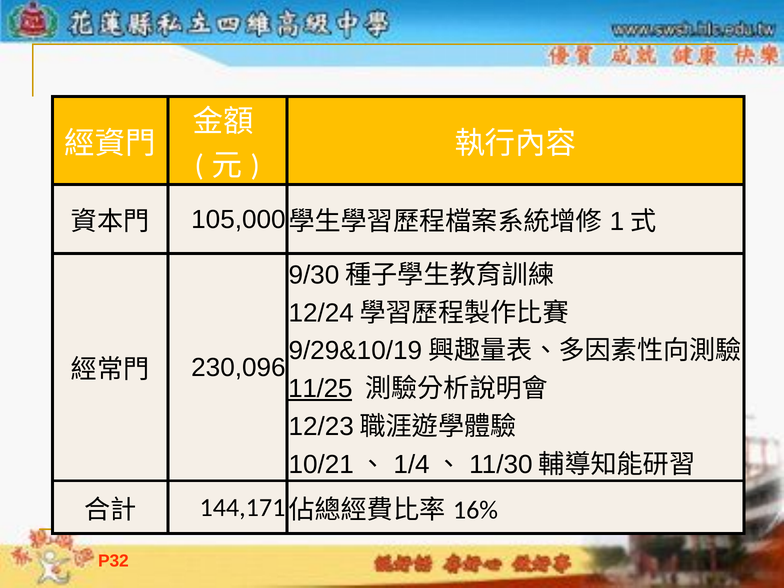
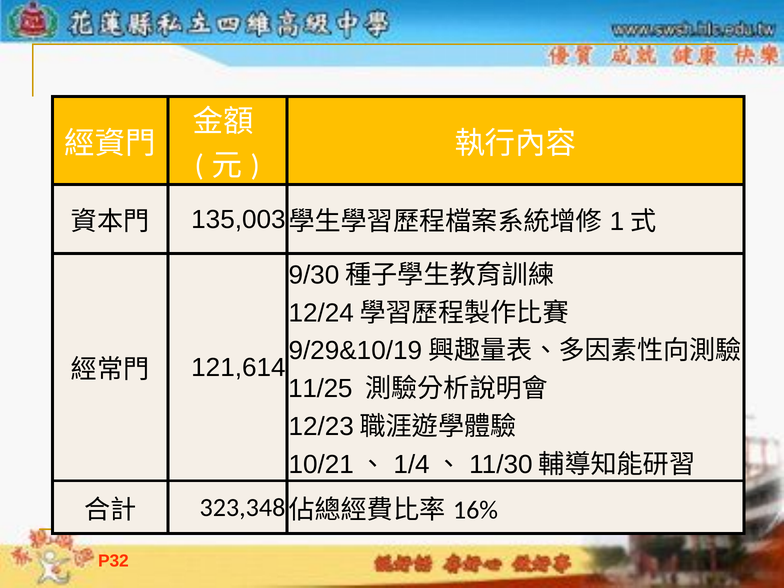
105,000: 105,000 -> 135,003
230,096: 230,096 -> 121,614
11/25 underline: present -> none
144,171: 144,171 -> 323,348
